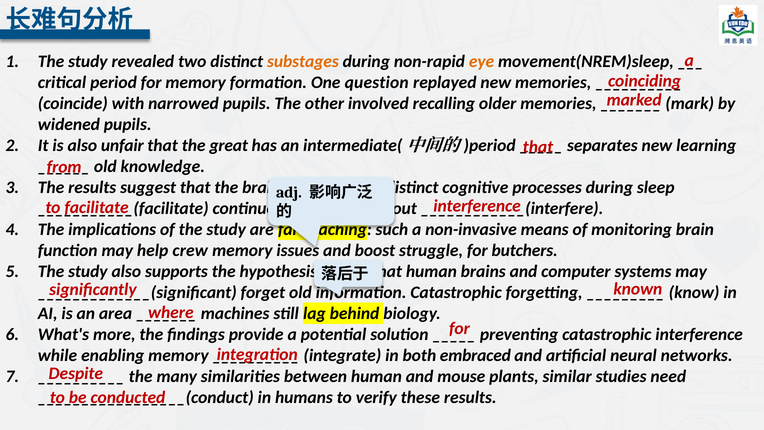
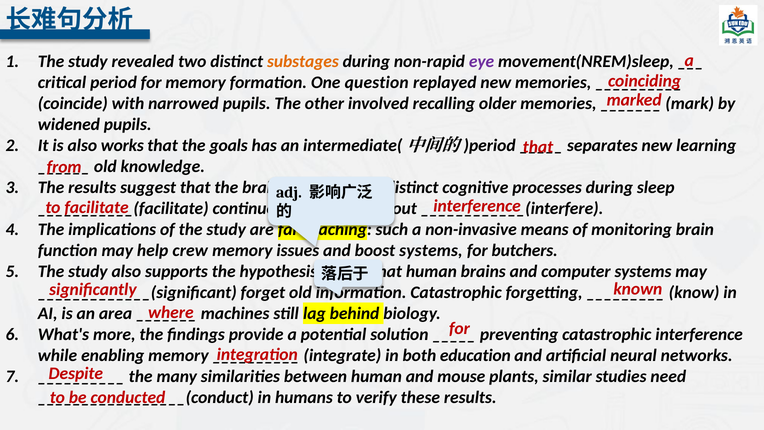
eye colour: orange -> purple
unfair: unfair -> works
great: great -> goals
struggle at (431, 250): struggle -> systems
embraced: embraced -> education
